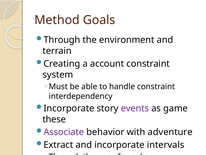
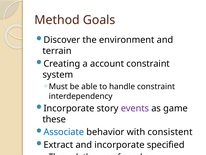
Through at (62, 40): Through -> Discover
Associate colour: purple -> blue
adventure: adventure -> consistent
intervals: intervals -> specified
